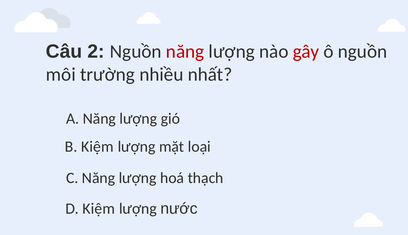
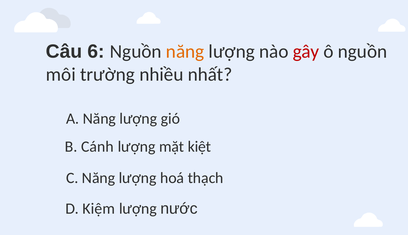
2: 2 -> 6
năng at (185, 52) colour: red -> orange
B Kiệm: Kiệm -> Cánh
loại: loại -> kiệt
